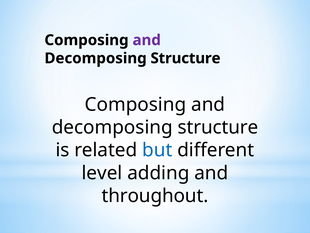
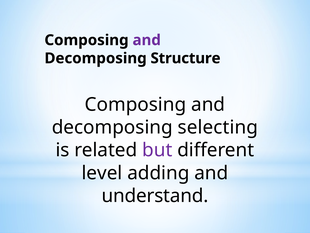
structure at (218, 127): structure -> selecting
but colour: blue -> purple
throughout: throughout -> understand
